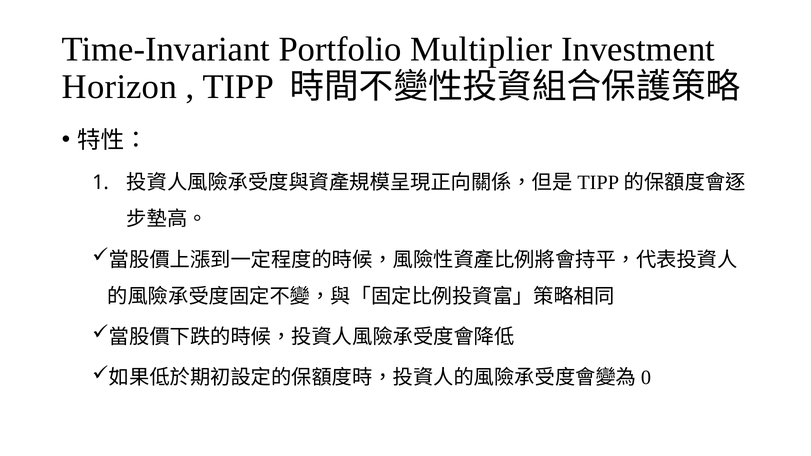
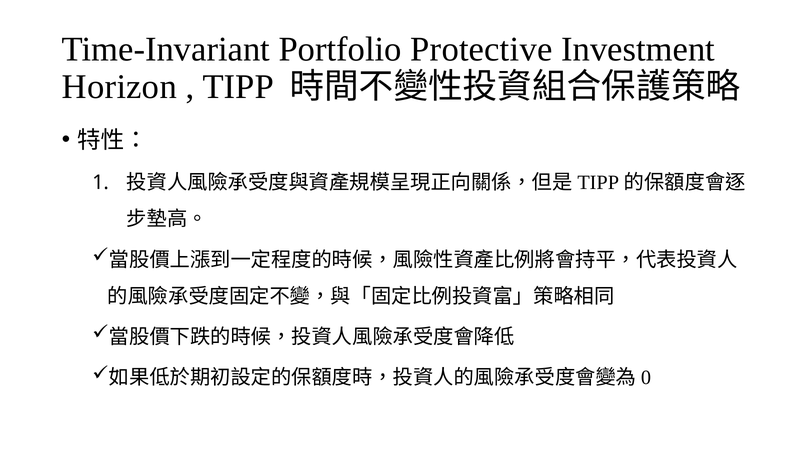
Multiplier: Multiplier -> Protective
